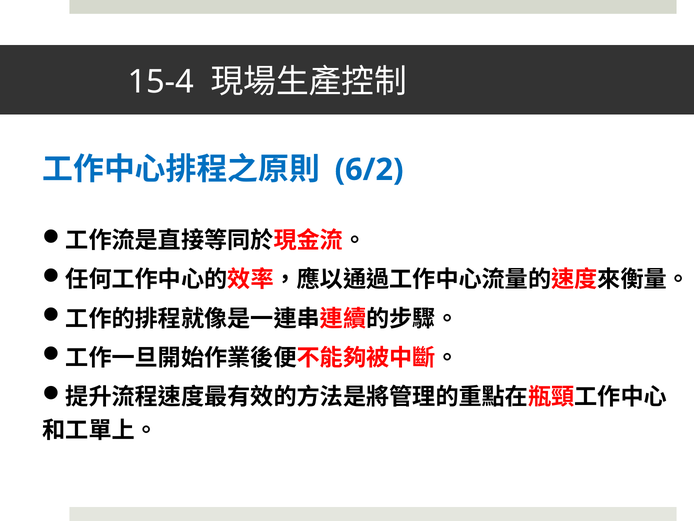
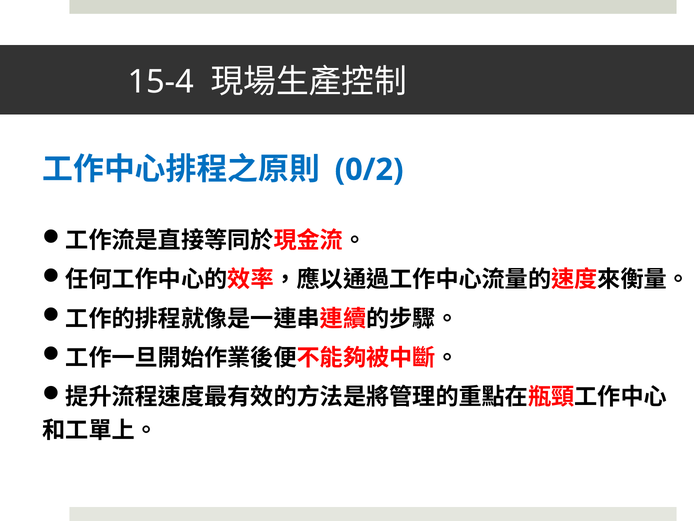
6/2: 6/2 -> 0/2
